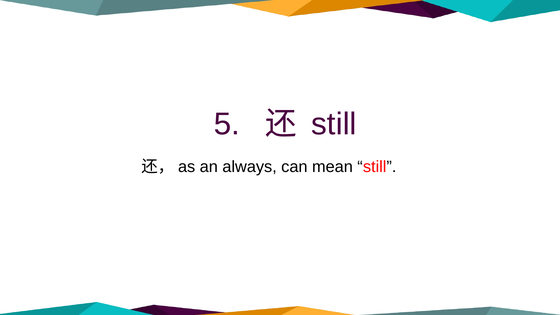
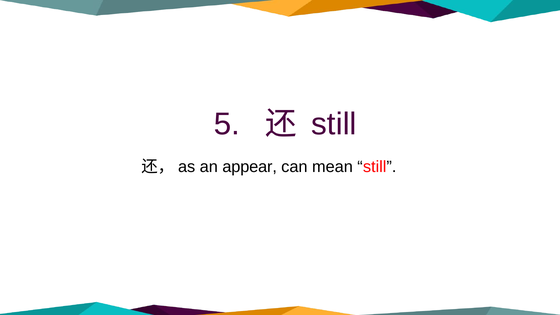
always: always -> appear
